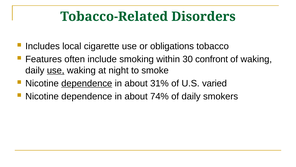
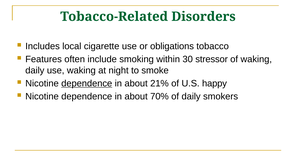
confront: confront -> stressor
use at (56, 70) underline: present -> none
31%: 31% -> 21%
varied: varied -> happy
74%: 74% -> 70%
